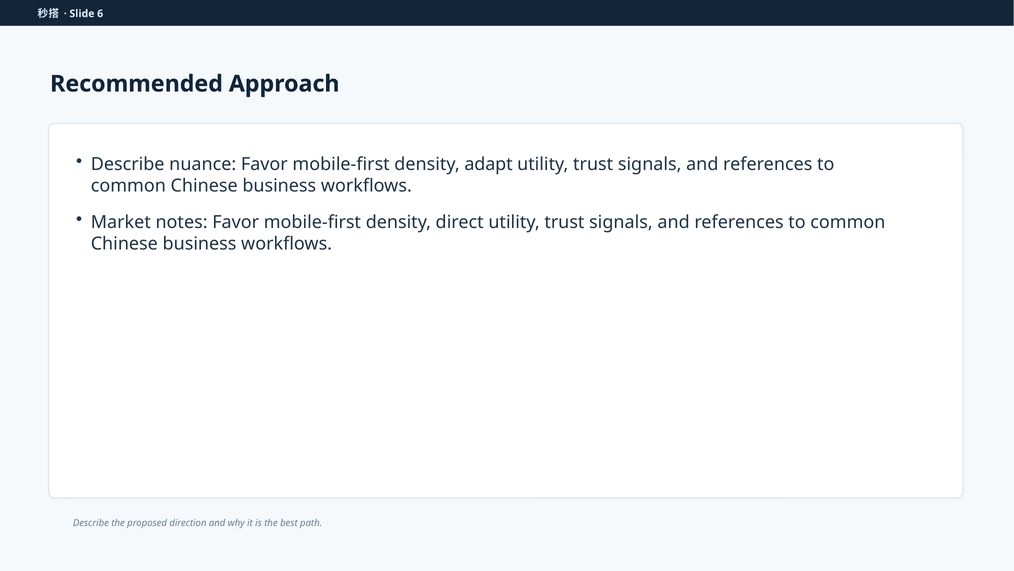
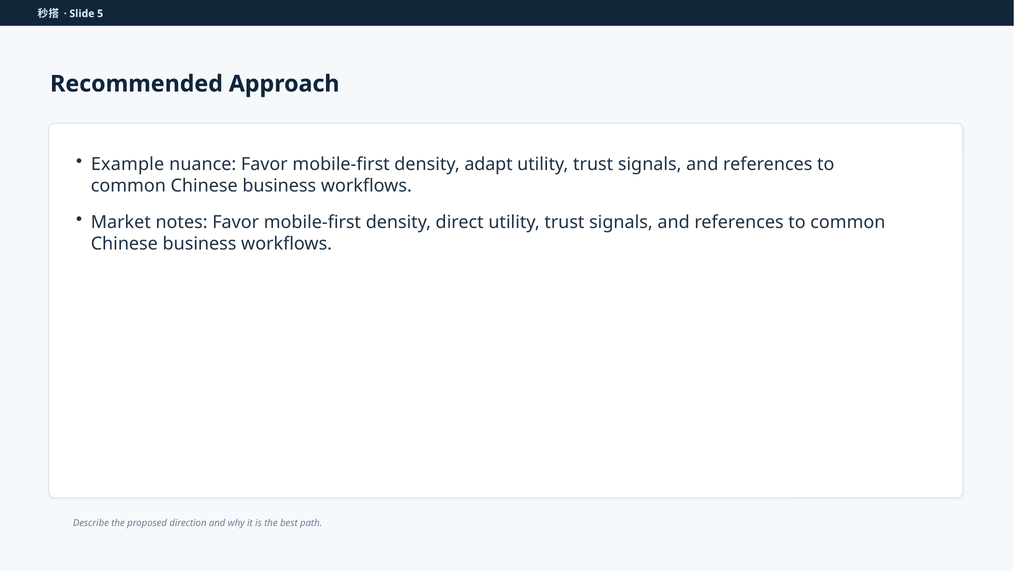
6: 6 -> 5
Describe at (128, 164): Describe -> Example
